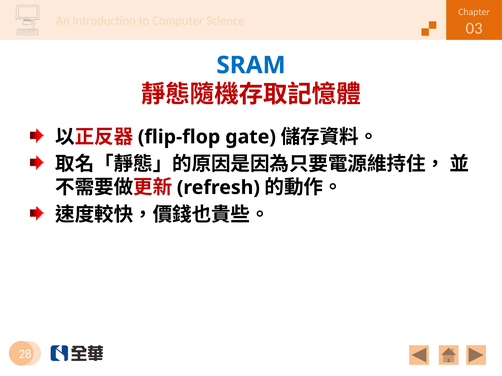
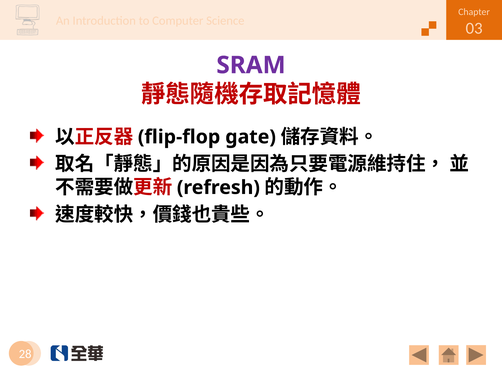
SRAM colour: blue -> purple
